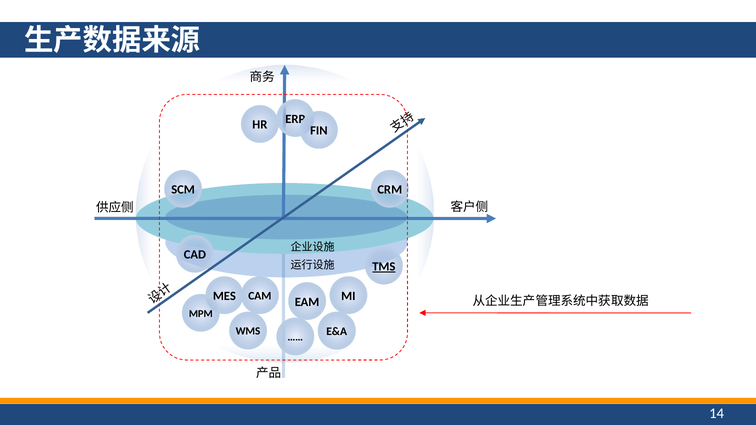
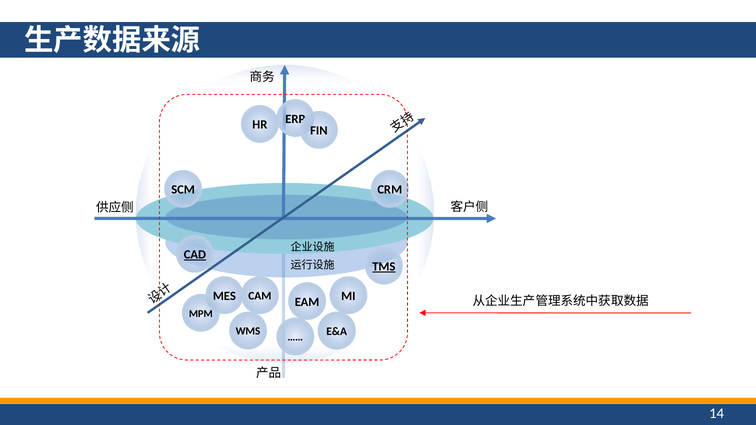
CAD underline: none -> present
